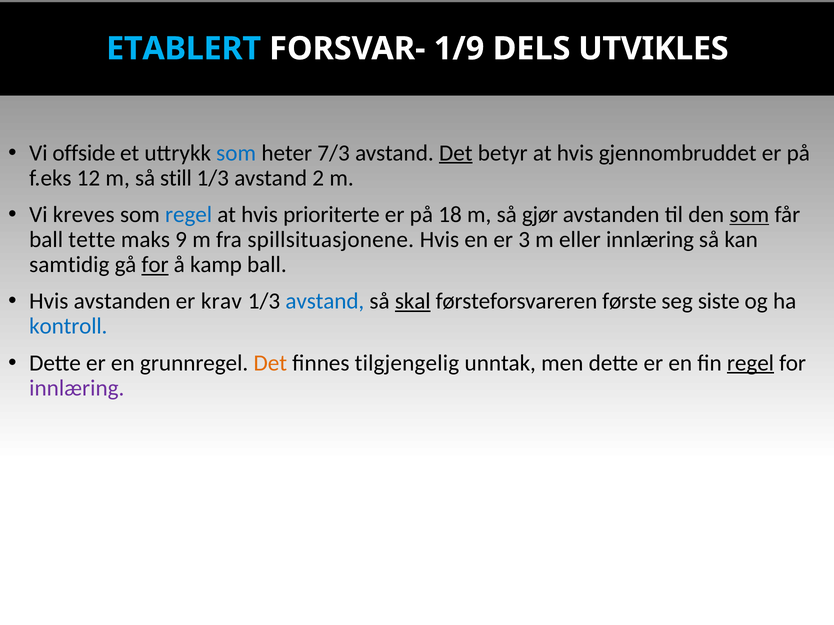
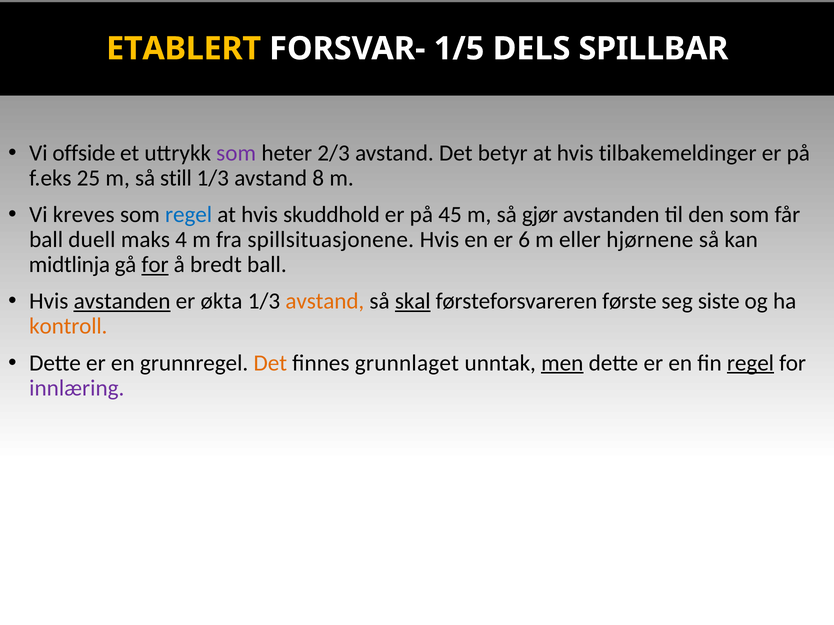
ETABLERT colour: light blue -> yellow
1/9: 1/9 -> 1/5
UTVIKLES: UTVIKLES -> SPILLBAR
som at (236, 153) colour: blue -> purple
7/3: 7/3 -> 2/3
Det at (456, 153) underline: present -> none
gjennombruddet: gjennombruddet -> tilbakemeldinger
12: 12 -> 25
2: 2 -> 8
prioriterte: prioriterte -> skuddhold
18: 18 -> 45
som at (749, 215) underline: present -> none
tette: tette -> duell
9: 9 -> 4
3: 3 -> 6
eller innlæring: innlæring -> hjørnene
samtidig: samtidig -> midtlinja
kamp: kamp -> bredt
avstanden at (122, 301) underline: none -> present
krav: krav -> økta
avstand at (325, 301) colour: blue -> orange
kontroll colour: blue -> orange
tilgjengelig: tilgjengelig -> grunnlaget
men underline: none -> present
